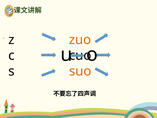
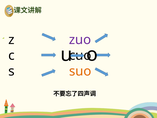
zuo colour: orange -> purple
